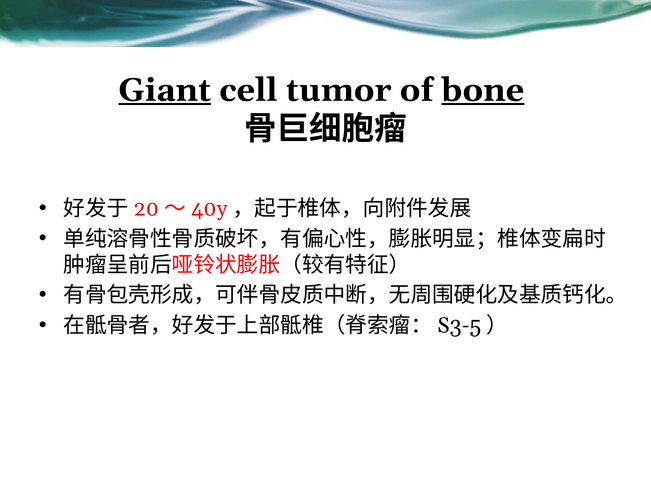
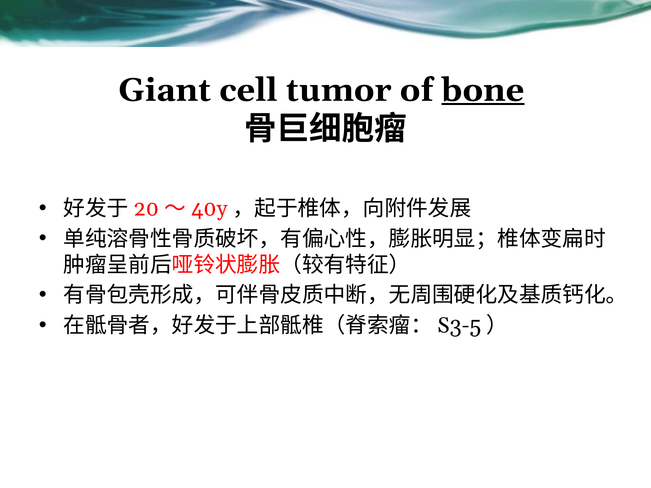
Giant underline: present -> none
